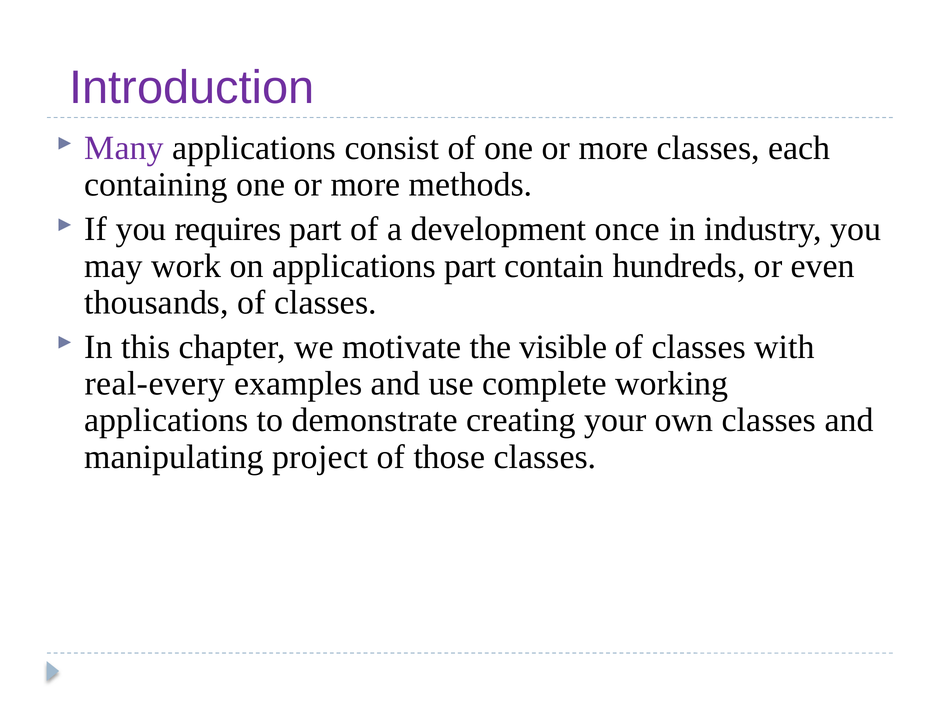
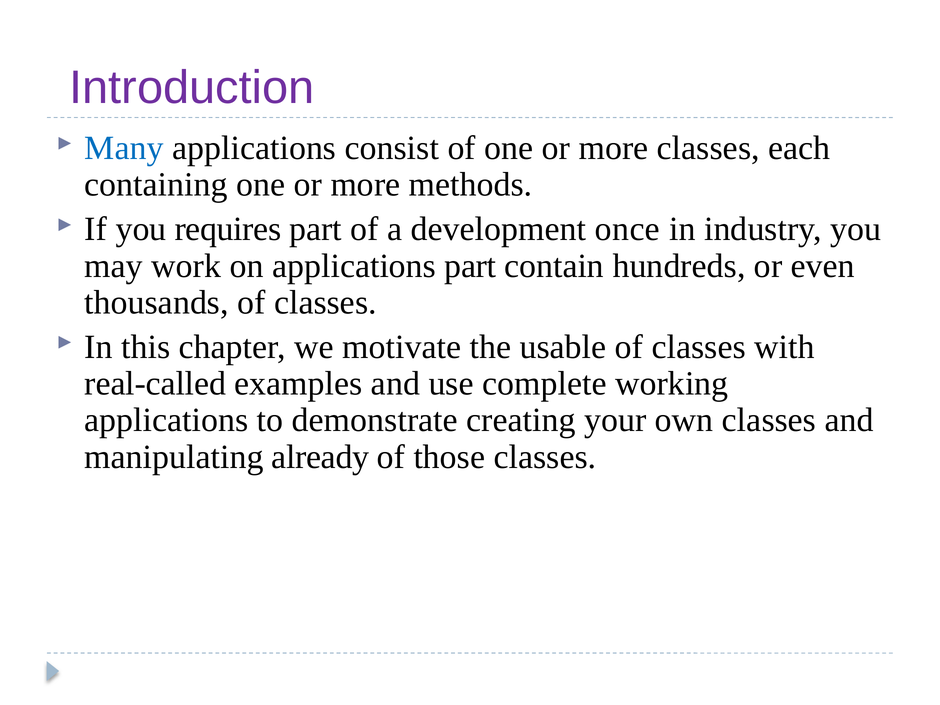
Many colour: purple -> blue
visible: visible -> usable
real-every: real-every -> real-called
project: project -> already
